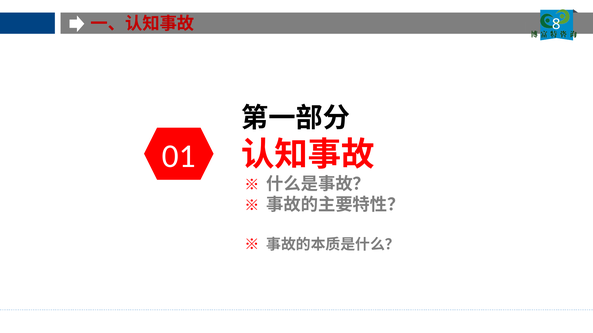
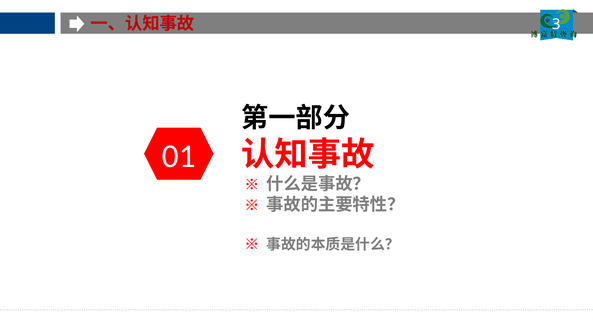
8: 8 -> 3
